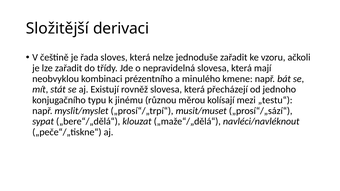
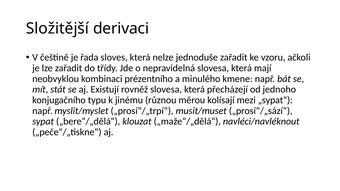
„testu“: „testu“ -> „sypat“
